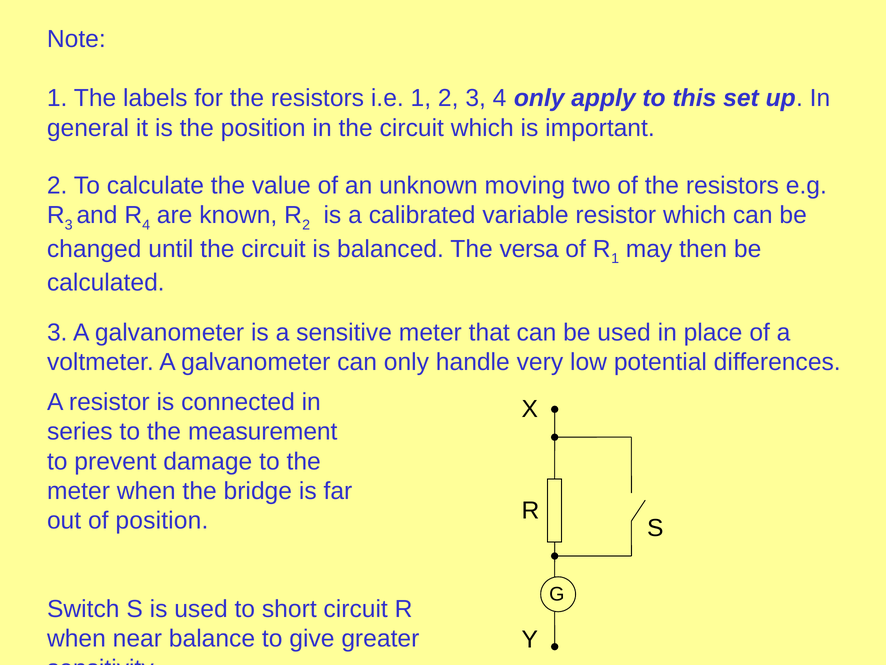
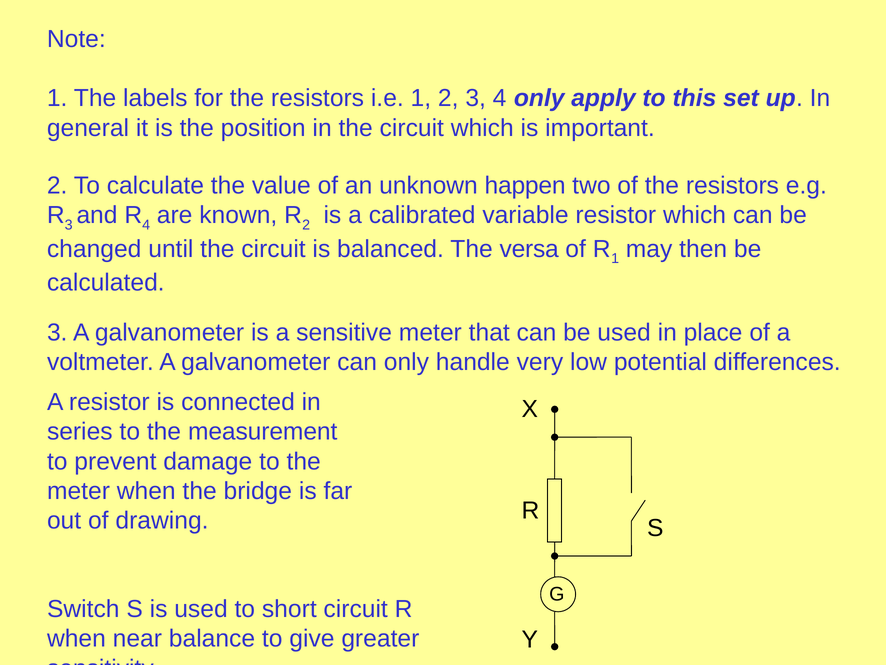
moving: moving -> happen
of position: position -> drawing
